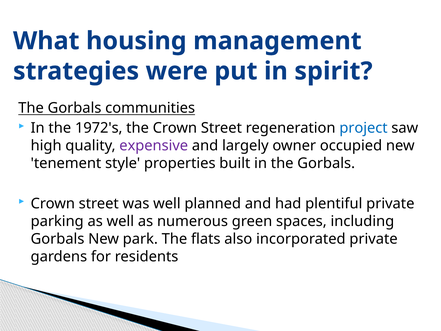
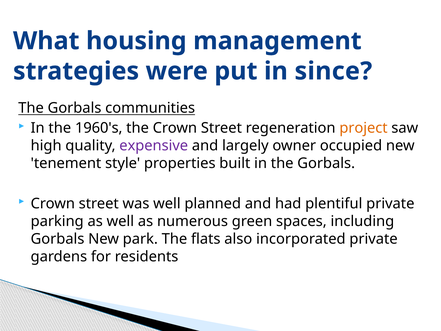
spirit: spirit -> since
1972's: 1972's -> 1960's
project colour: blue -> orange
